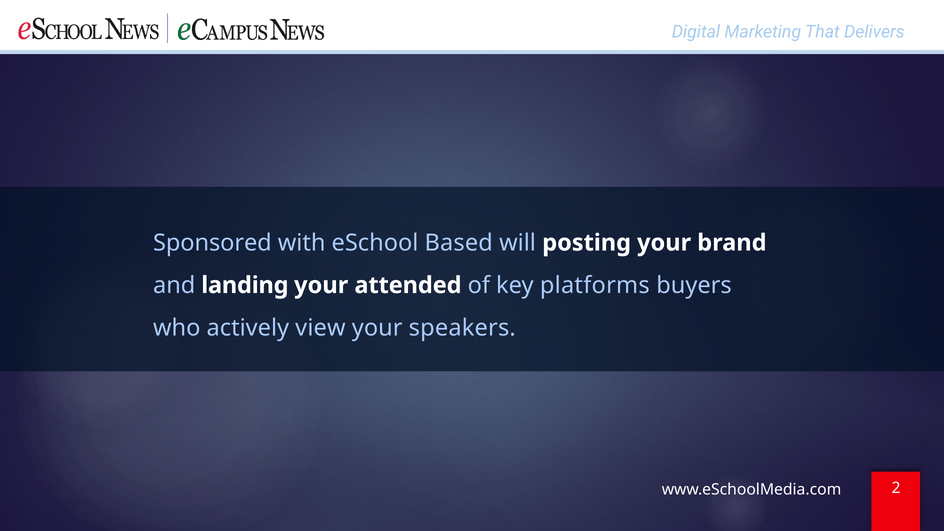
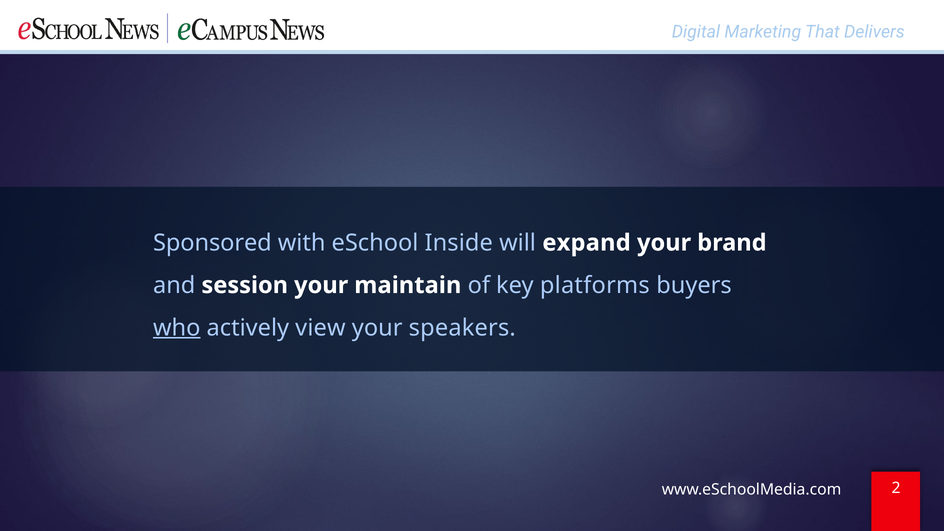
Based: Based -> Inside
posting: posting -> expand
landing: landing -> session
attended: attended -> maintain
who underline: none -> present
